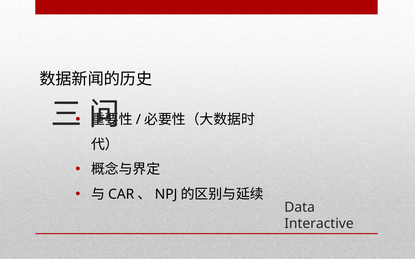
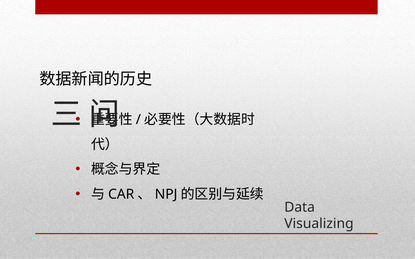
Interactive: Interactive -> Visualizing
